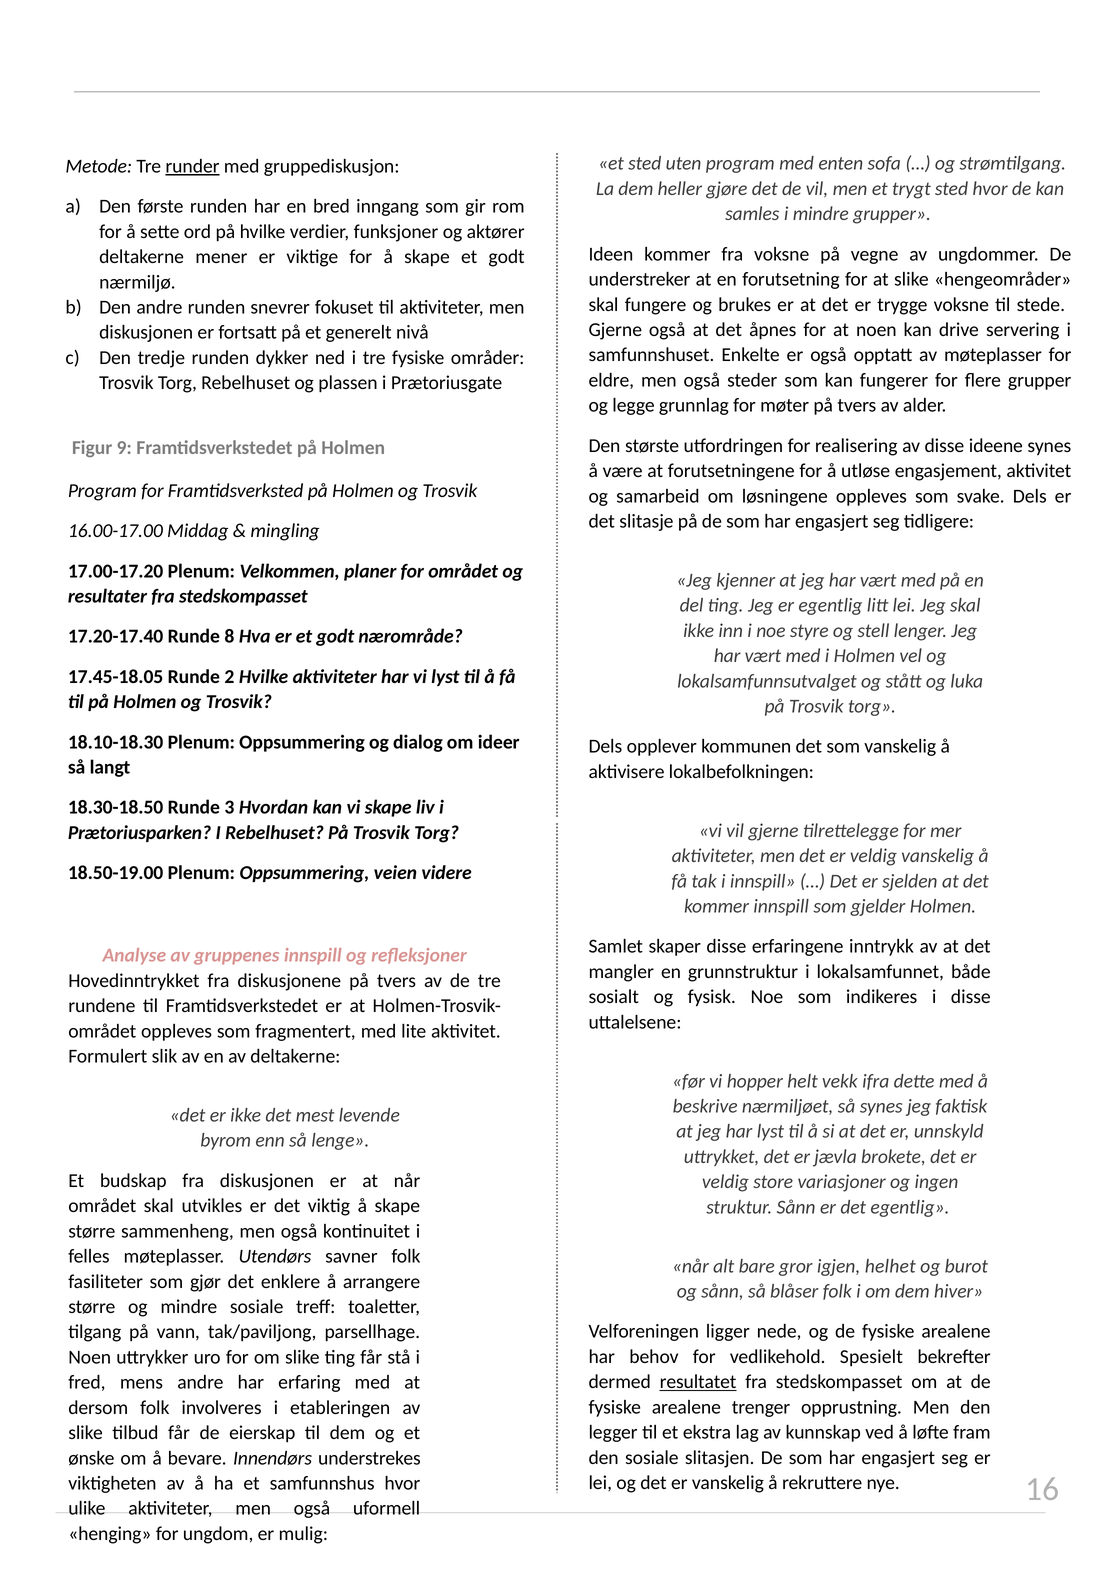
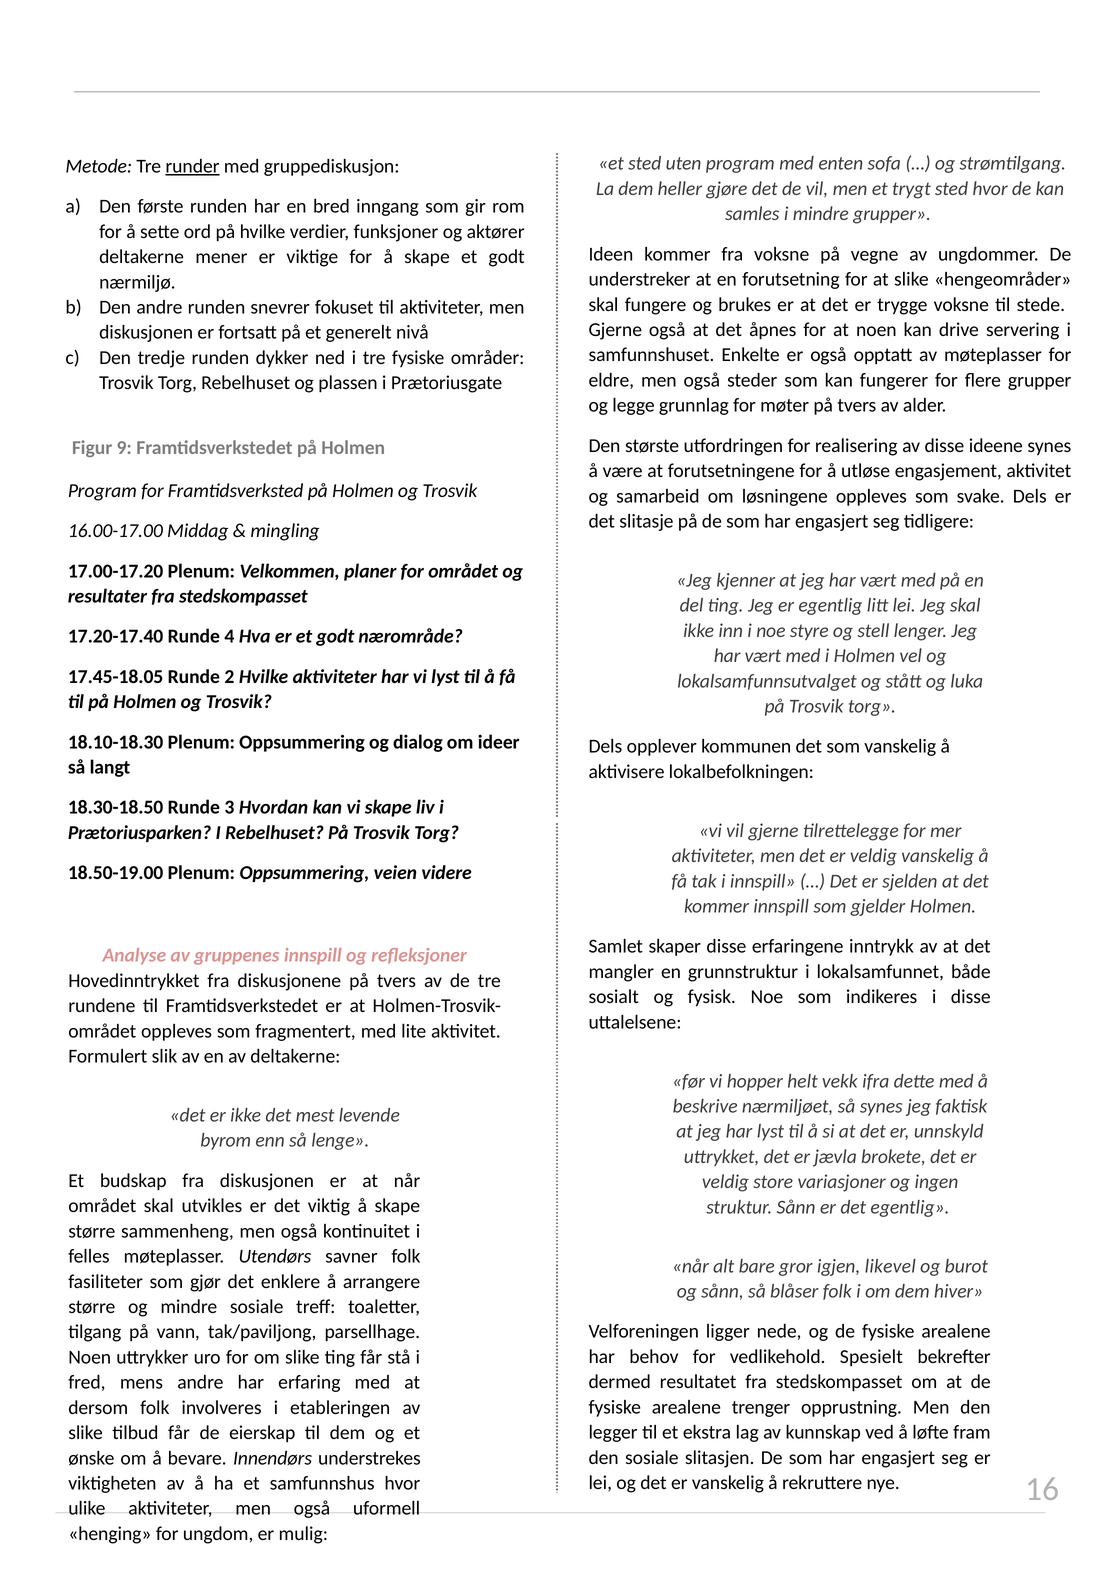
8: 8 -> 4
helhet: helhet -> likevel
resultatet underline: present -> none
